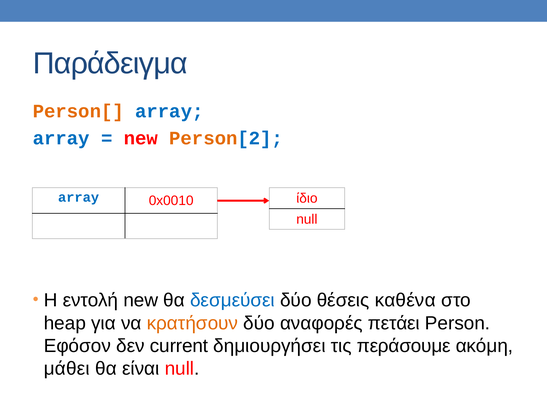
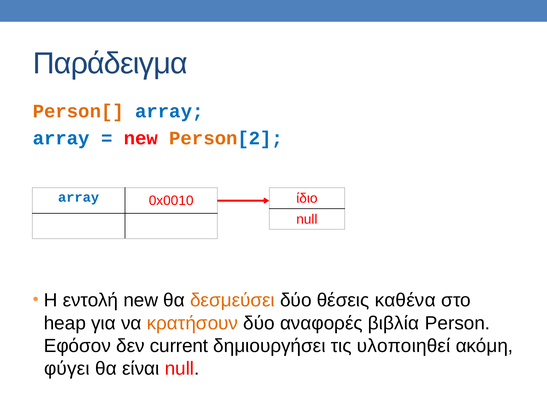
δεσμεύσει colour: blue -> orange
πετάει: πετάει -> βιβλία
περάσουμε: περάσουμε -> υλοποιηθεί
μάθει: μάθει -> φύγει
